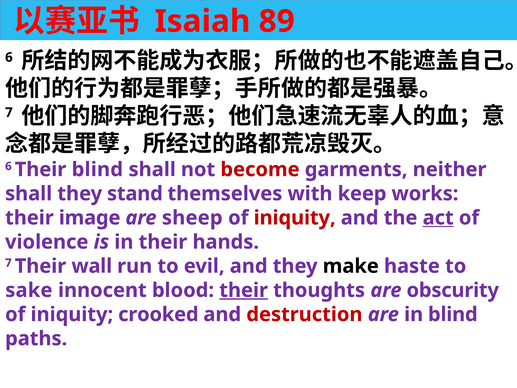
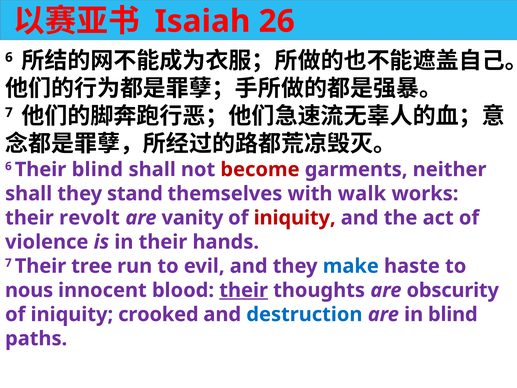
89: 89 -> 26
keep: keep -> walk
image: image -> revolt
sheep: sheep -> vanity
act underline: present -> none
wall: wall -> tree
make colour: black -> blue
sake: sake -> nous
destruction colour: red -> blue
